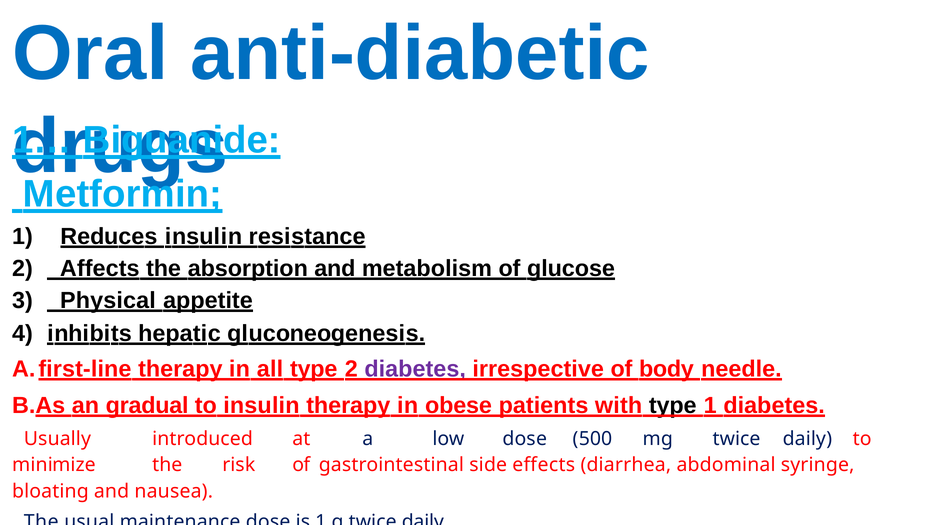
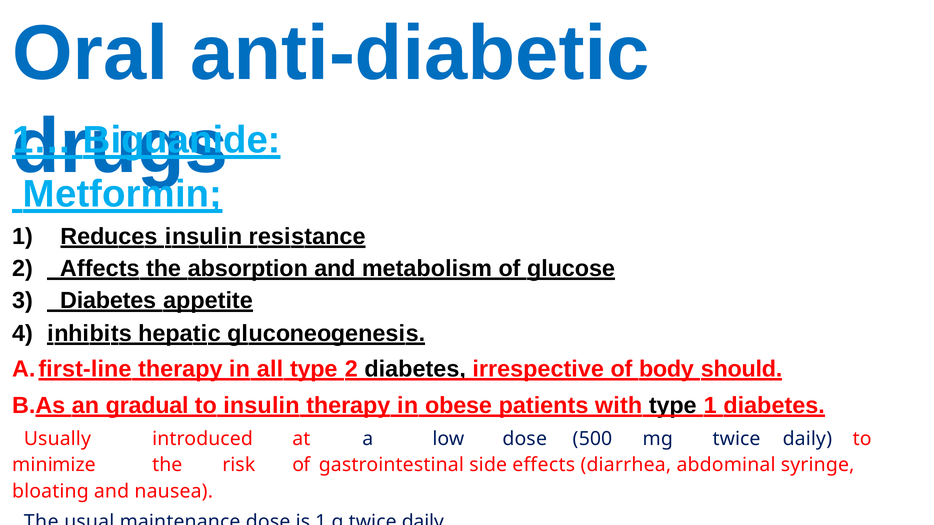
Physical at (108, 301): Physical -> Diabetes
diabetes at (415, 369) colour: purple -> black
needle: needle -> should
